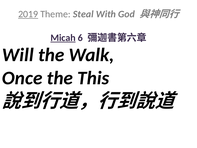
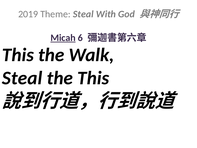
2019 underline: present -> none
Will at (18, 55): Will -> This
Once at (22, 78): Once -> Steal
